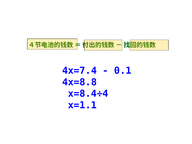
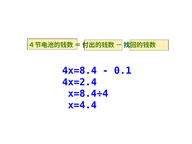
4x=7.4: 4x=7.4 -> 4x=8.4
4x=8.8: 4x=8.8 -> 4x=2.4
x=1.1: x=1.1 -> x=4.4
